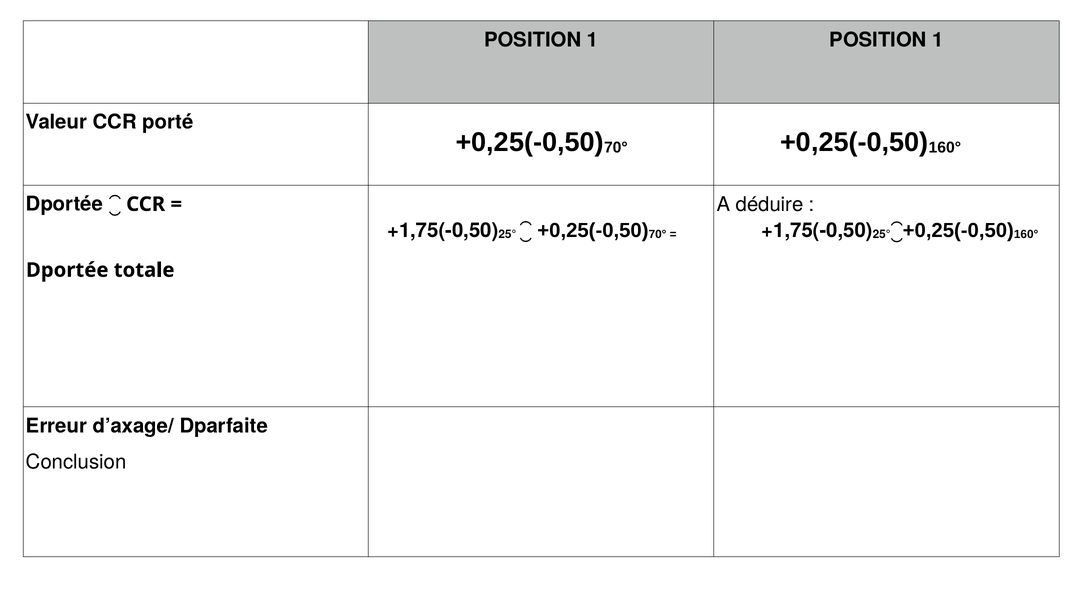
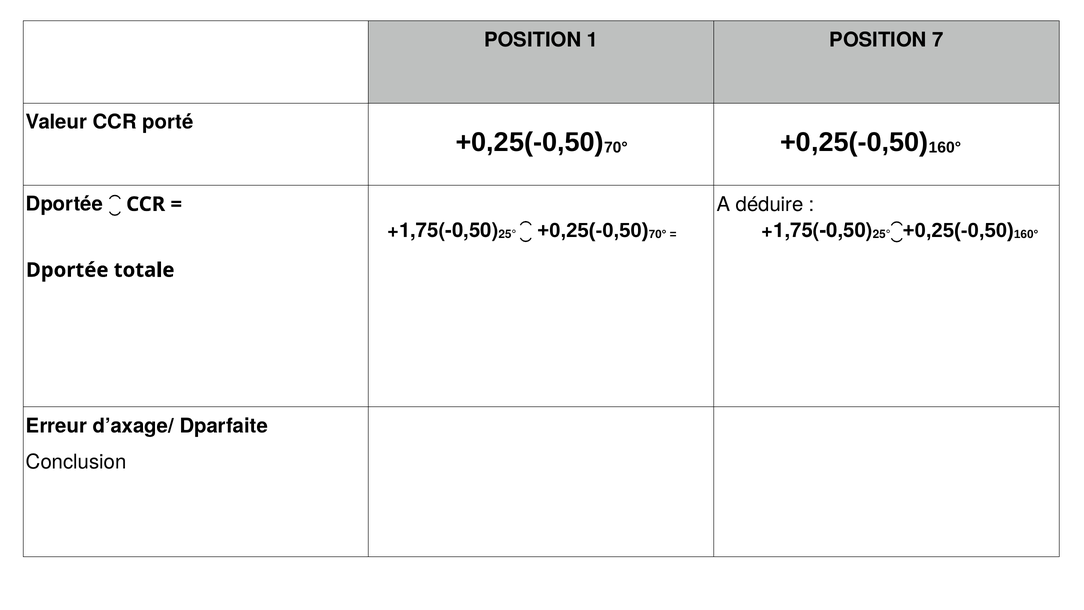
1 POSITION 1: 1 -> 7
